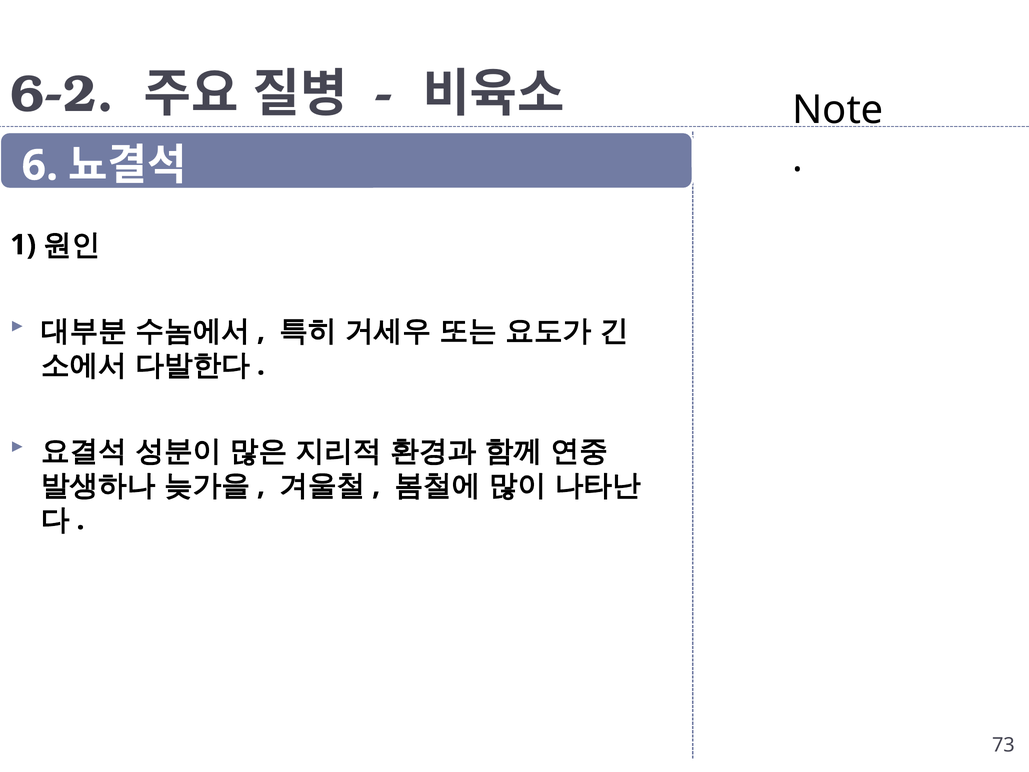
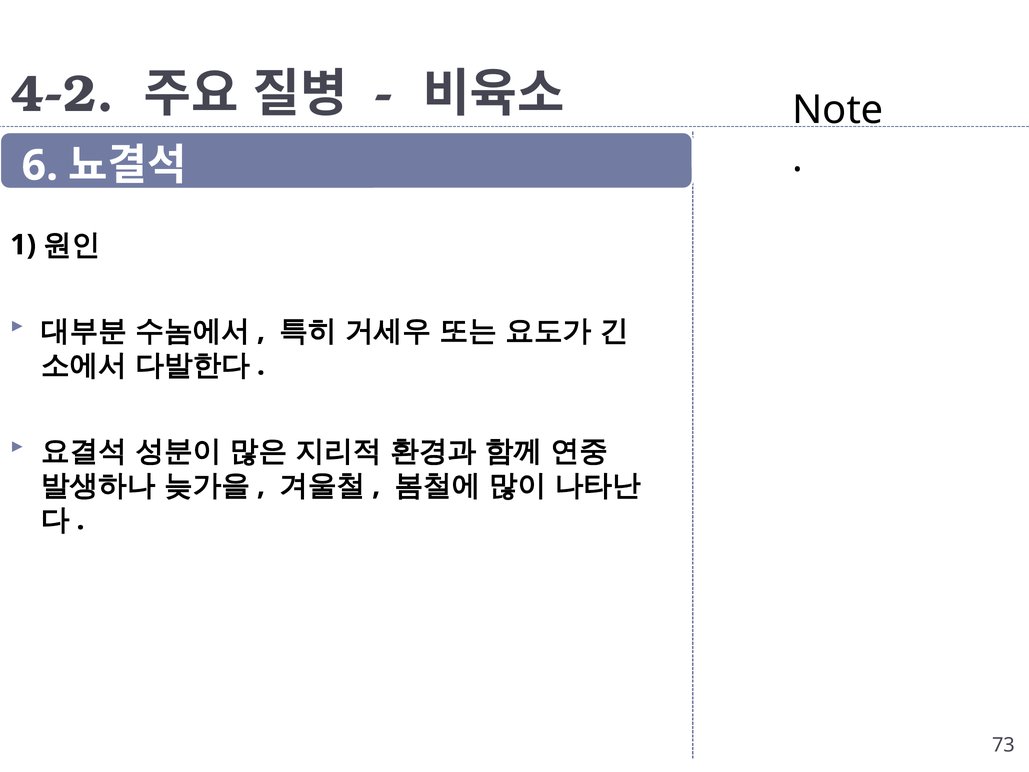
6-2: 6-2 -> 4-2
